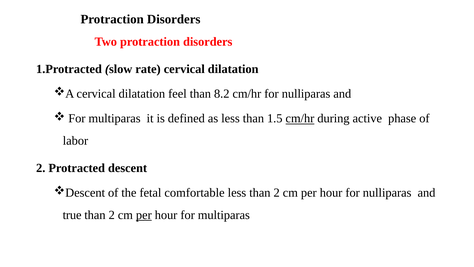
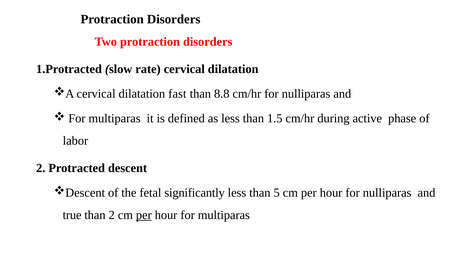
feel: feel -> fast
8.2: 8.2 -> 8.8
cm/hr at (300, 118) underline: present -> none
comfortable: comfortable -> significantly
less than 2: 2 -> 5
